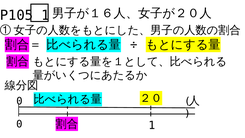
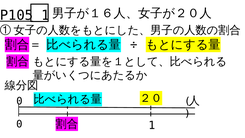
P105 underline: none -> present
